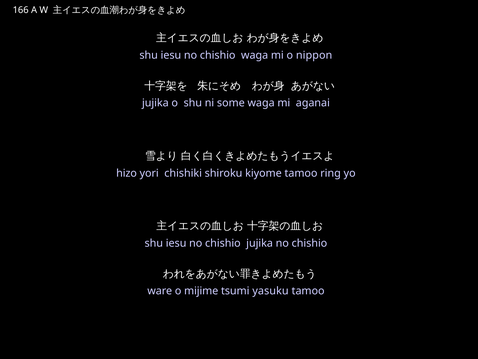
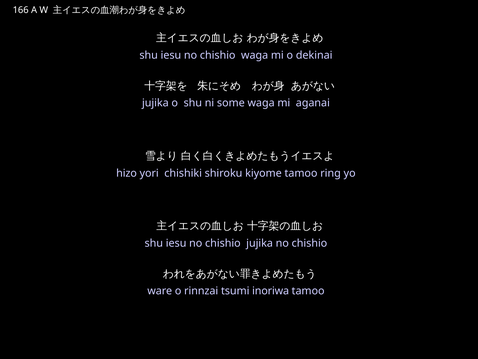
nippon: nippon -> dekinai
mijime: mijime -> rinnzai
yasuku: yasuku -> inoriwa
